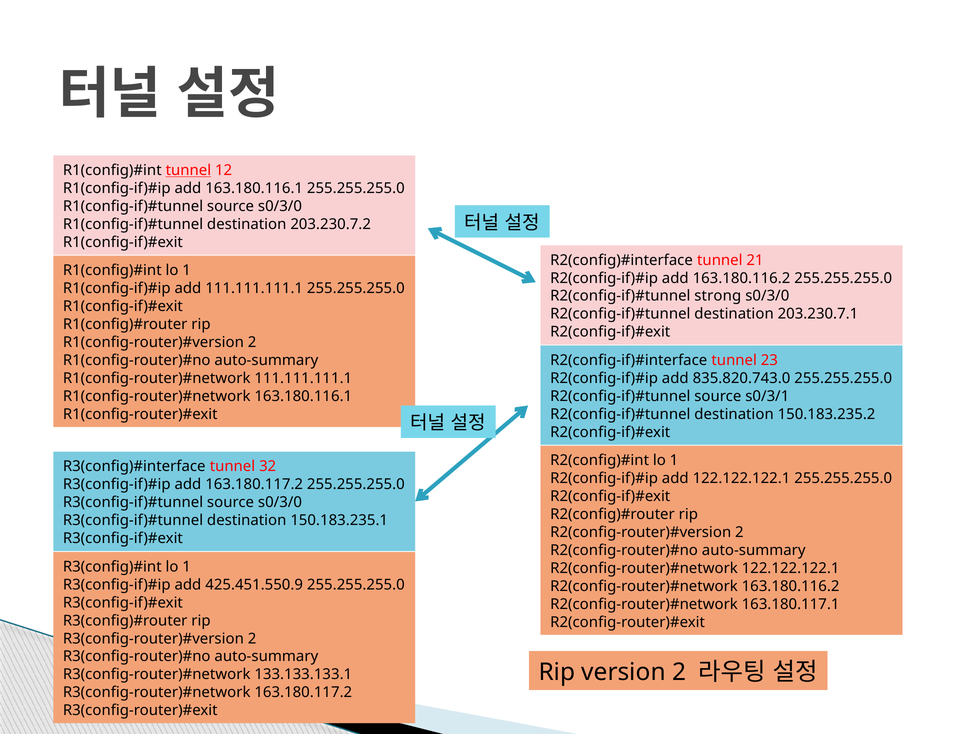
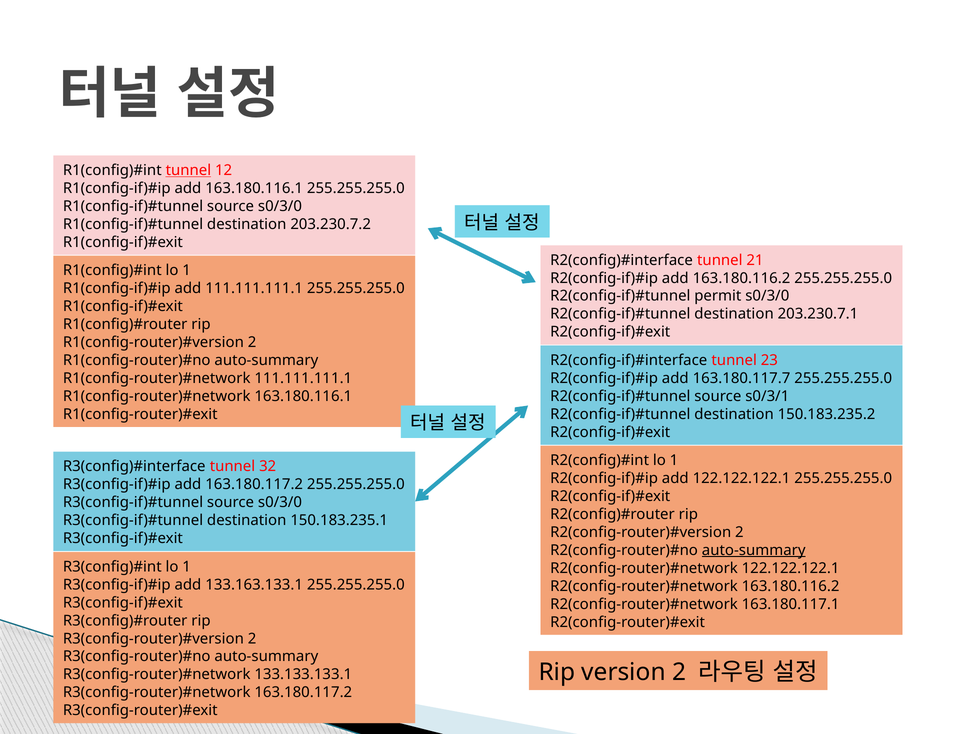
strong: strong -> permit
835.820.743.0: 835.820.743.0 -> 163.180.117.7
auto-summary at (754, 550) underline: none -> present
425.451.550.9: 425.451.550.9 -> 133.163.133.1
